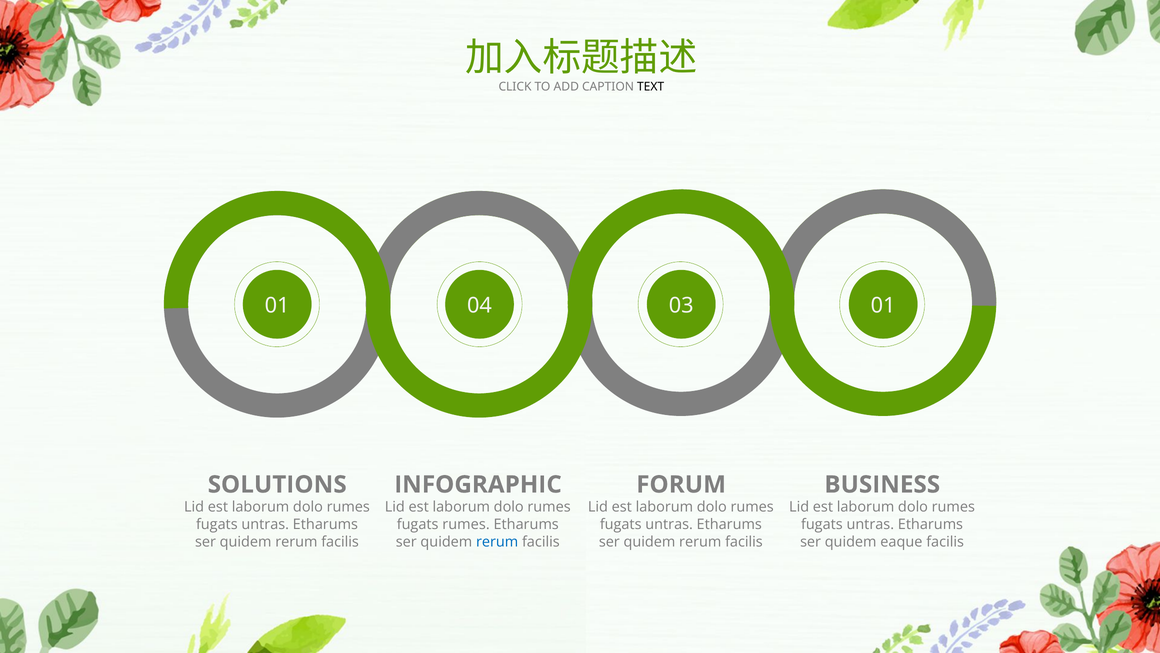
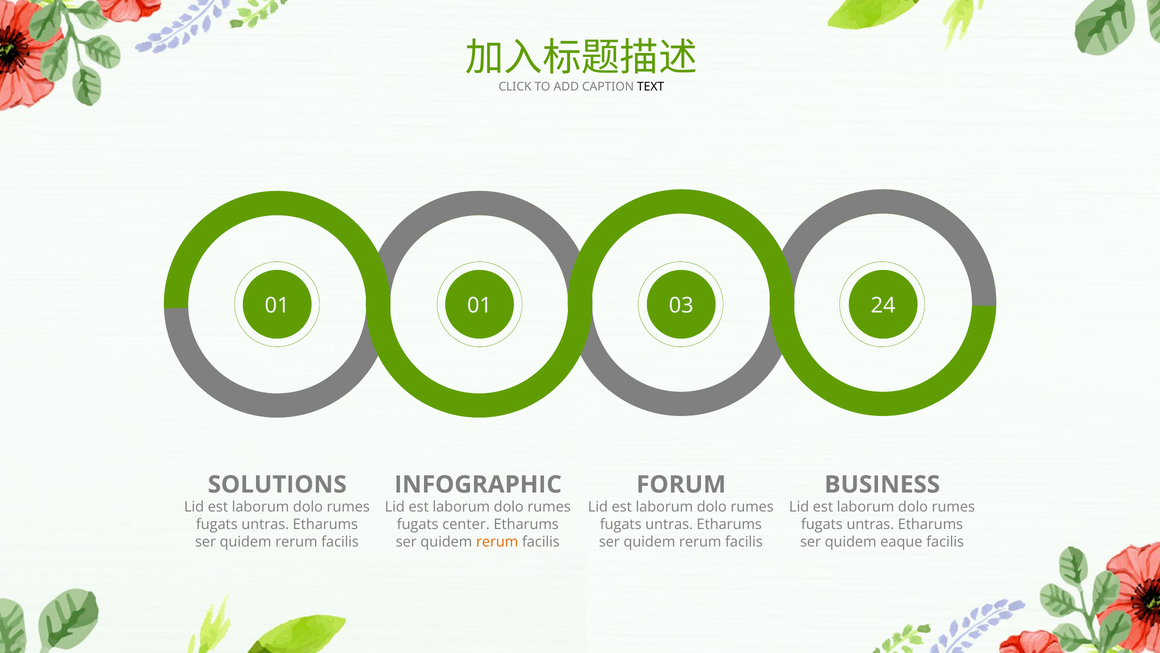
01 04: 04 -> 01
03 01: 01 -> 24
fugats rumes: rumes -> center
rerum at (497, 542) colour: blue -> orange
